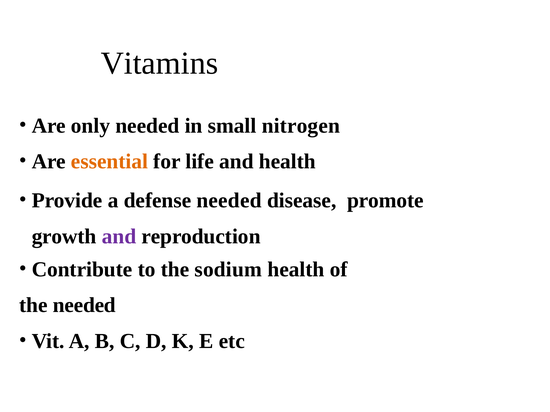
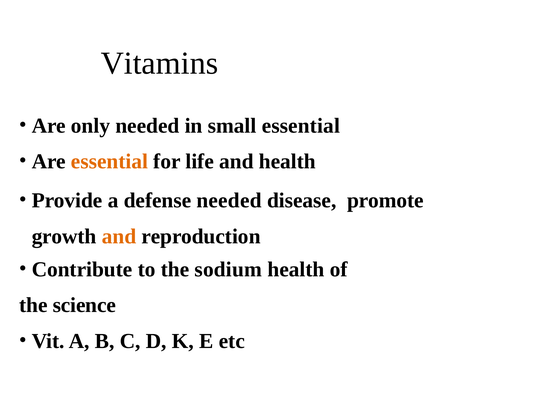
small nitrogen: nitrogen -> essential
and at (119, 237) colour: purple -> orange
the needed: needed -> science
